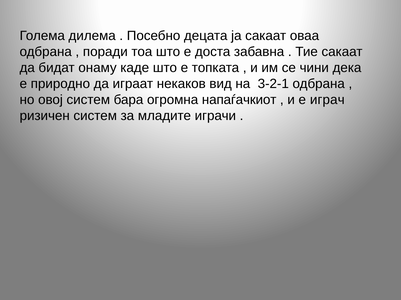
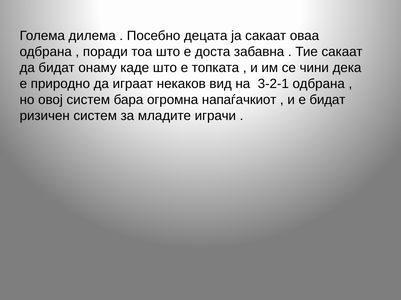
е играч: играч -> бидат
